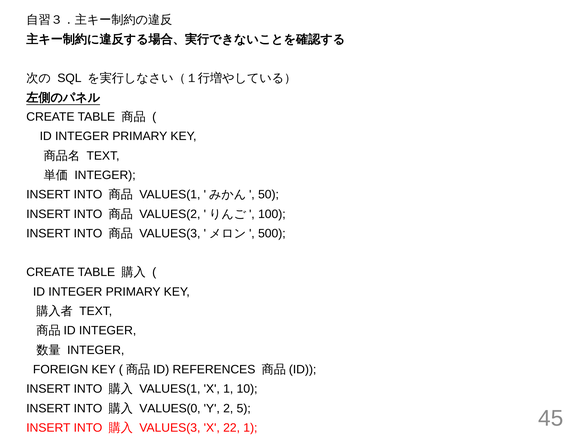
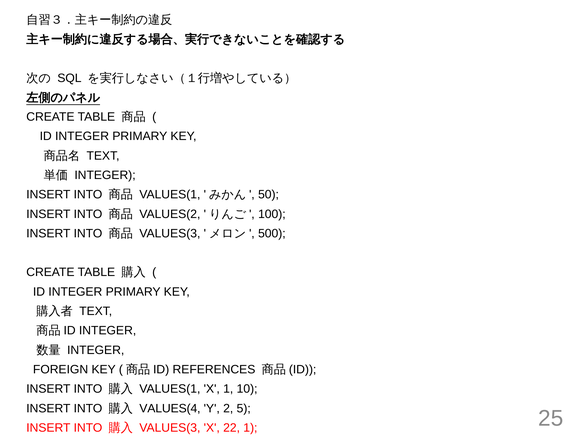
VALUES(0: VALUES(0 -> VALUES(4
45: 45 -> 25
